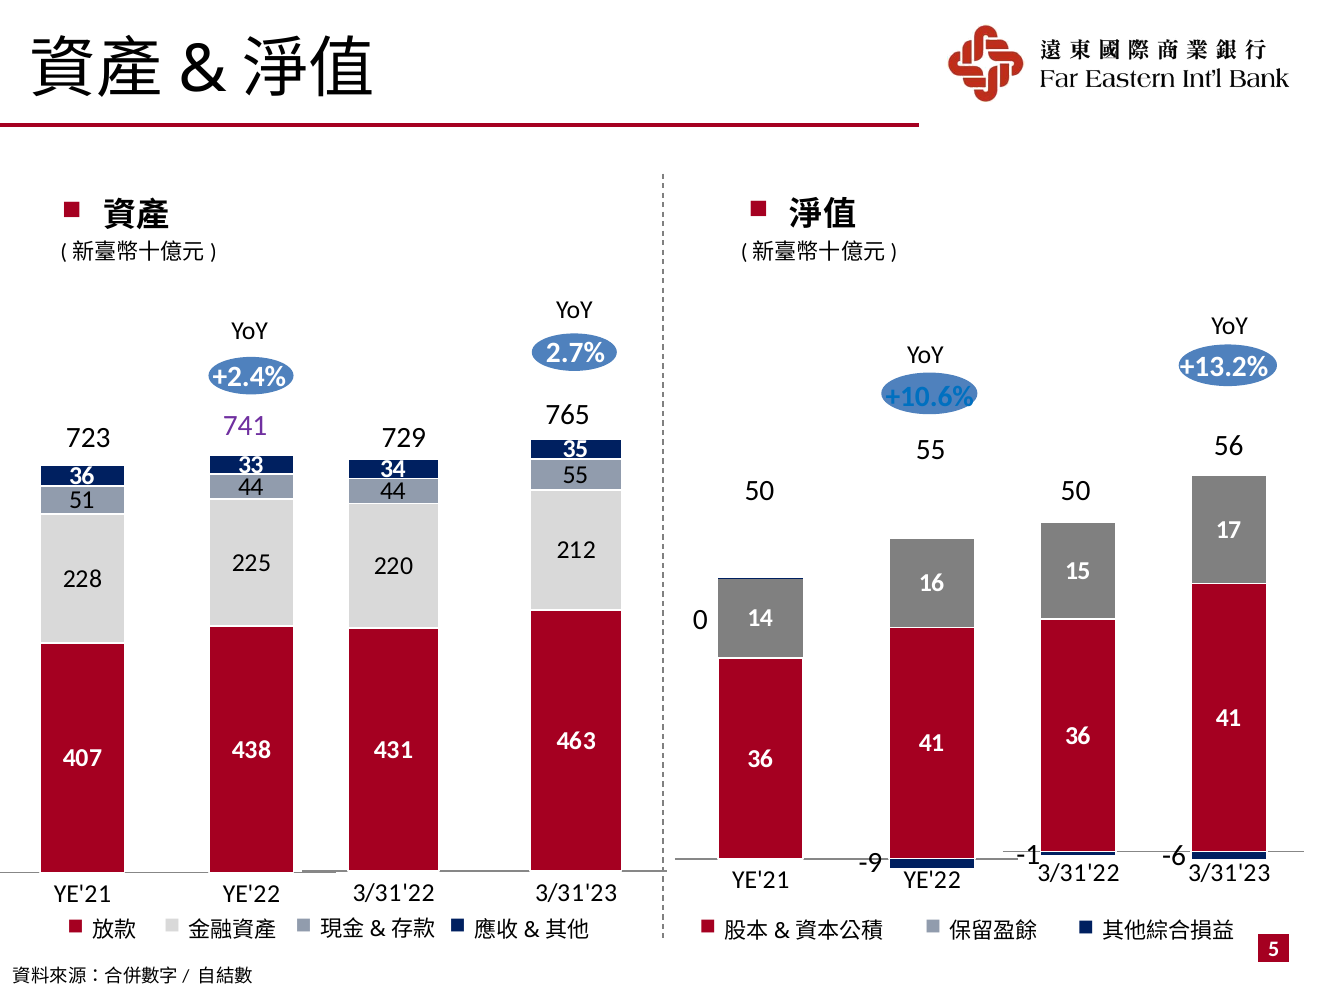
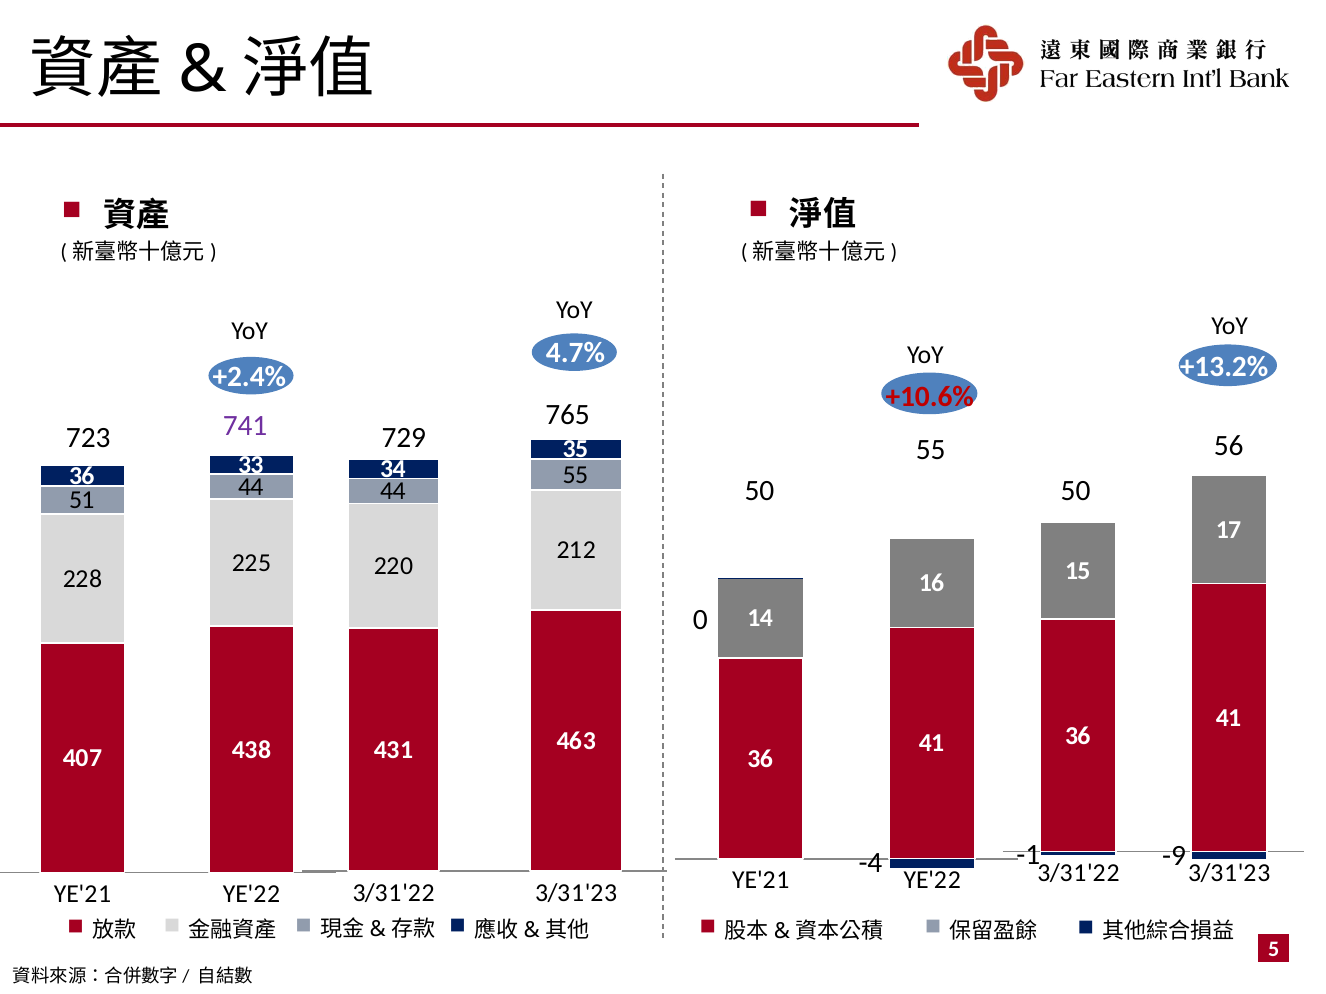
2.7%: 2.7% -> 4.7%
+10.6% colour: blue -> red
-9: -9 -> -4
-6: -6 -> -9
